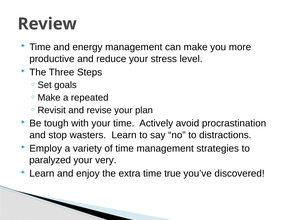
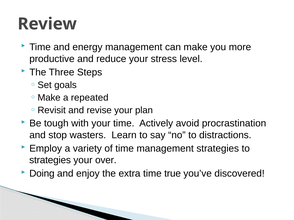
paralyzed at (50, 161): paralyzed -> strategies
very: very -> over
Learn at (42, 174): Learn -> Doing
